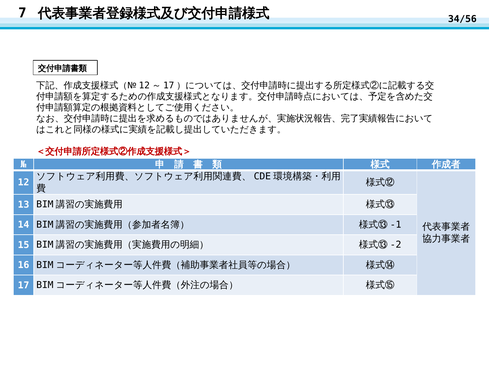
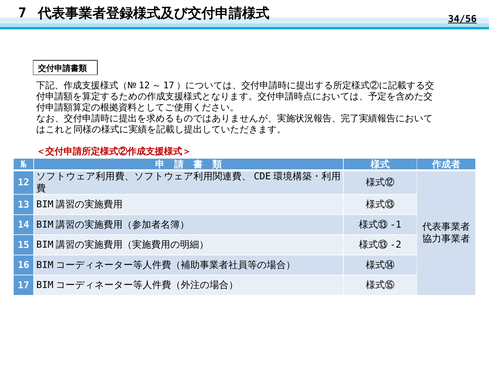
34/56 underline: none -> present
